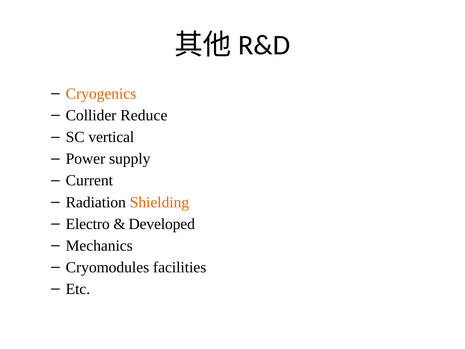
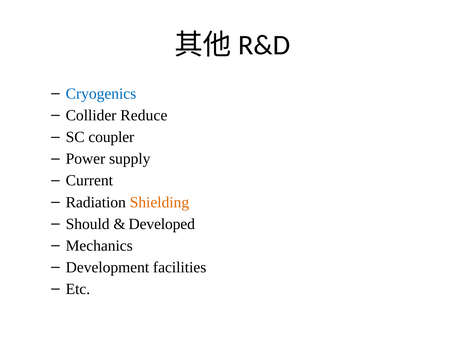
Cryogenics colour: orange -> blue
vertical: vertical -> coupler
Electro: Electro -> Should
Cryomodules: Cryomodules -> Development
